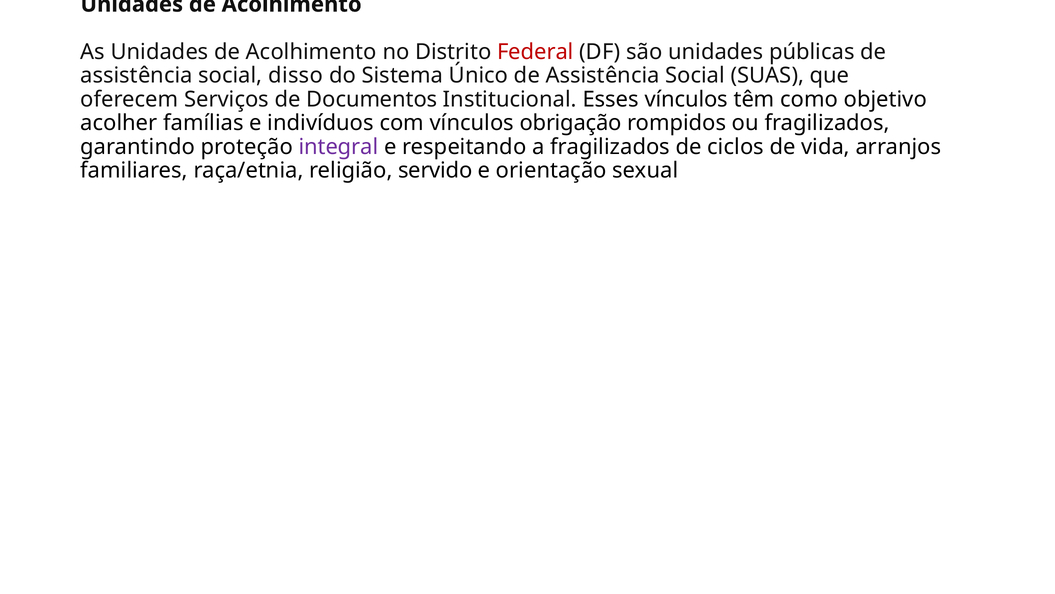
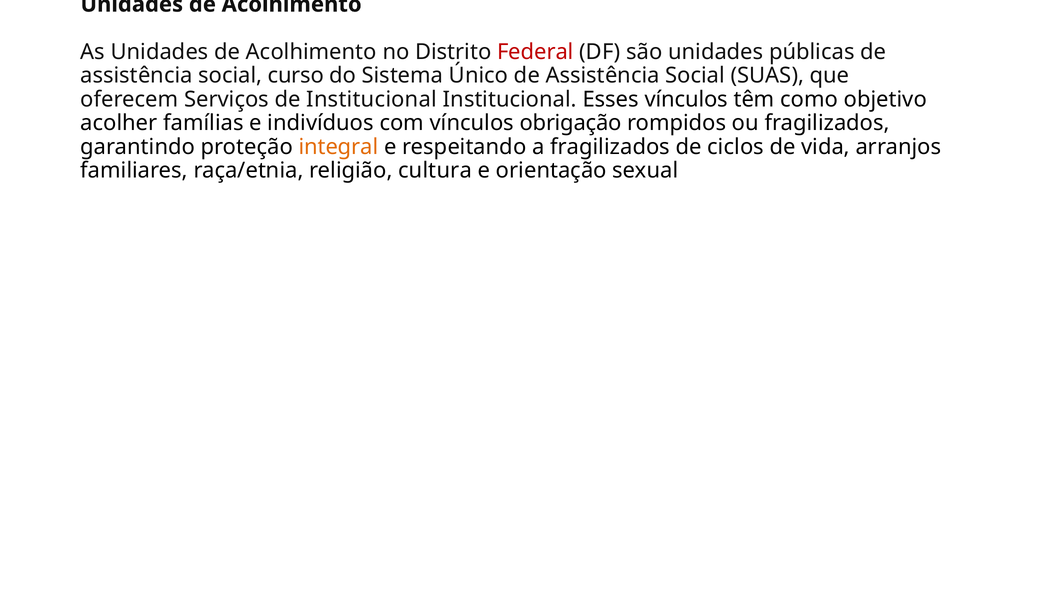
disso: disso -> curso
de Documentos: Documentos -> Institucional
integral colour: purple -> orange
servido: servido -> cultura
